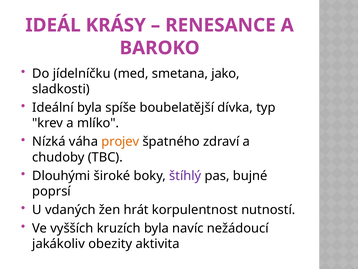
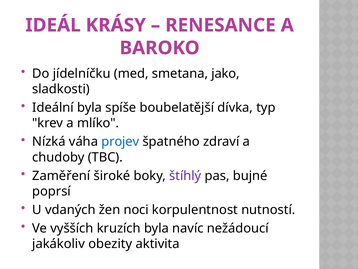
projev colour: orange -> blue
Dlouhými: Dlouhými -> Zaměření
hrát: hrát -> noci
